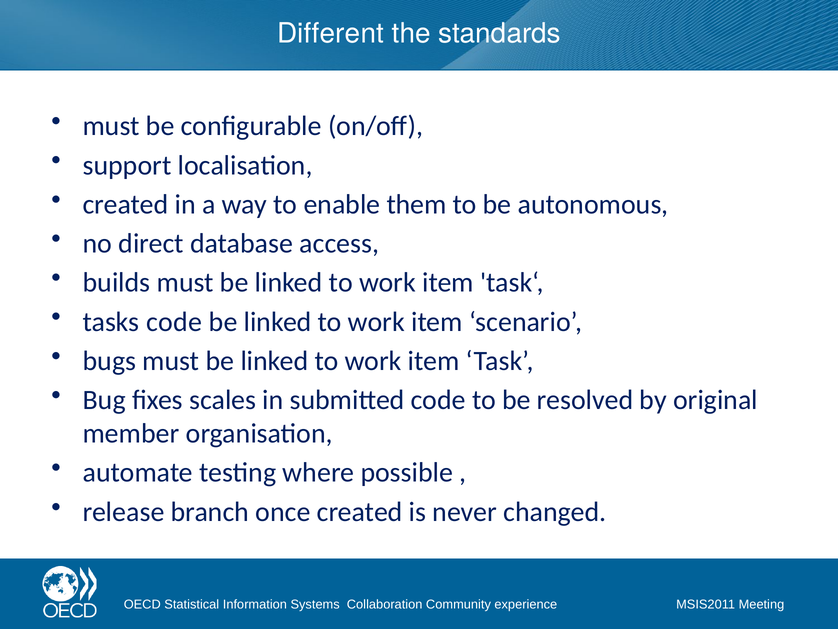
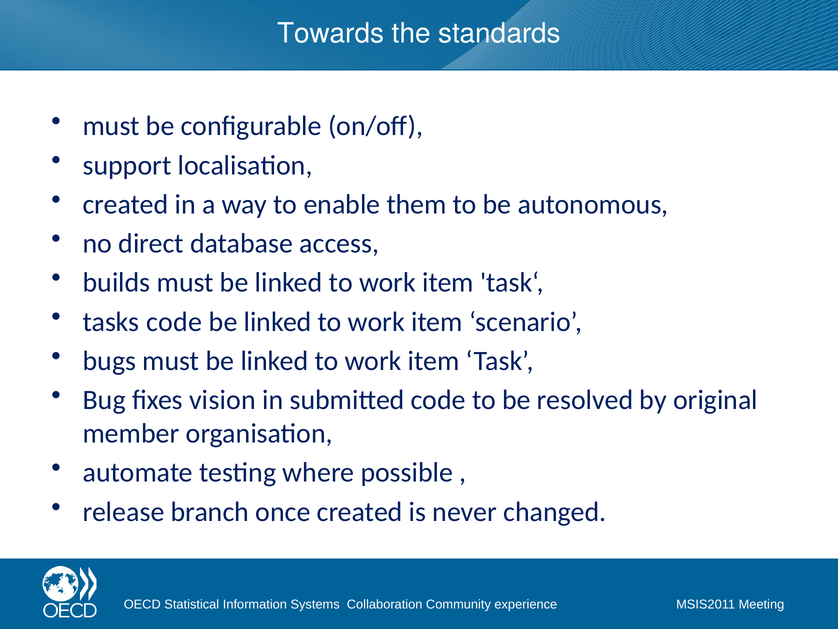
Different: Different -> Towards
scales: scales -> vision
